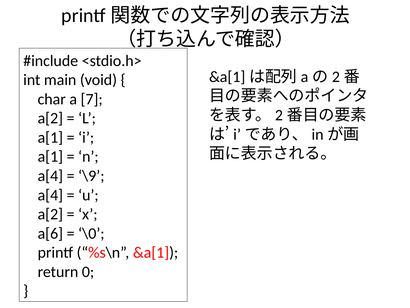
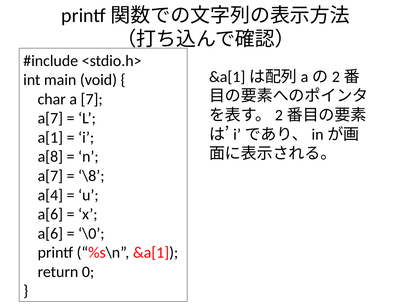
a[2 at (50, 118): a[2 -> a[7
a[1 at (50, 156): a[1 -> a[8
a[4 at (50, 176): a[4 -> a[7
\9: \9 -> \8
a[2 at (50, 214): a[2 -> a[6
